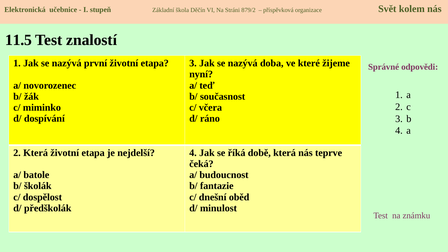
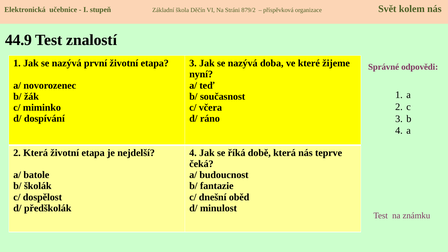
11.5: 11.5 -> 44.9
